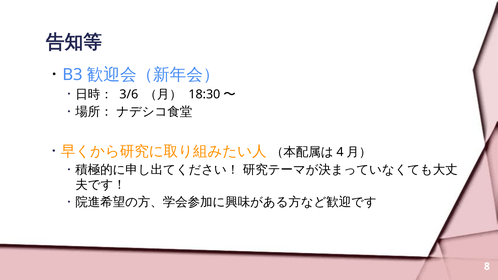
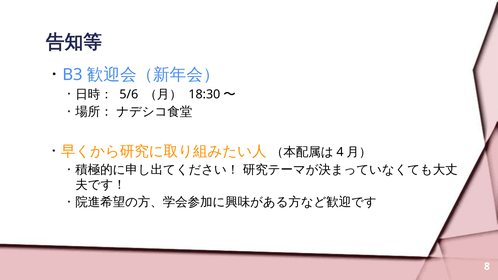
3/6: 3/6 -> 5/6
